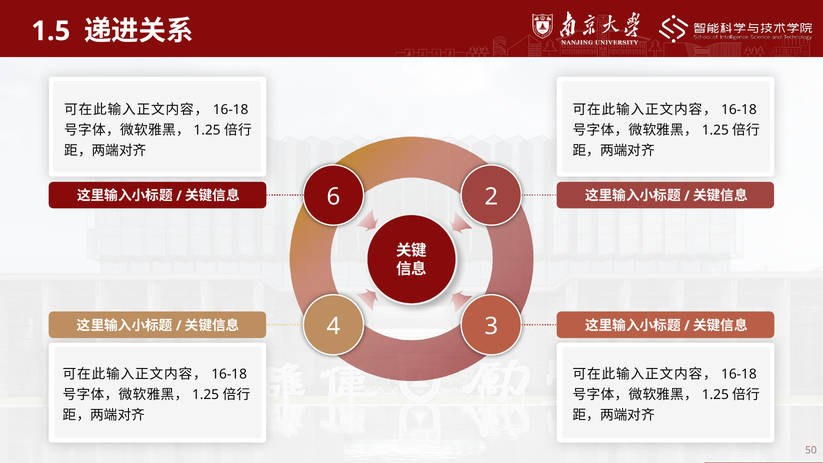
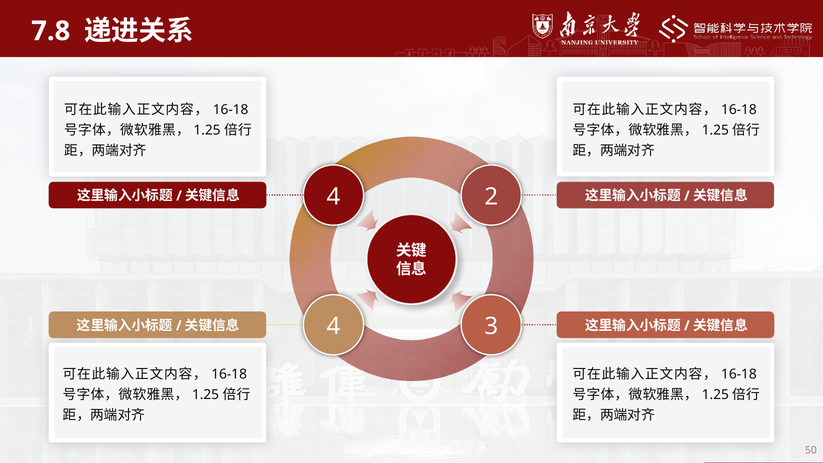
1.5: 1.5 -> 7.8
6 at (333, 197): 6 -> 4
